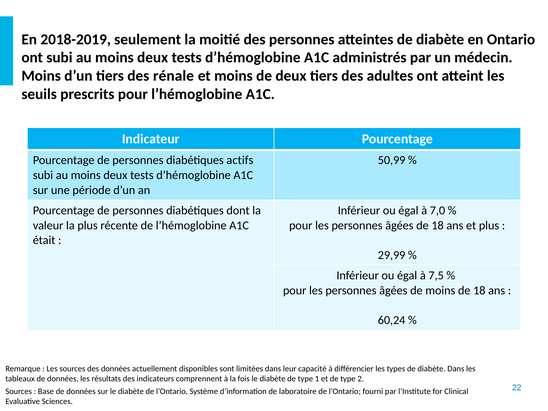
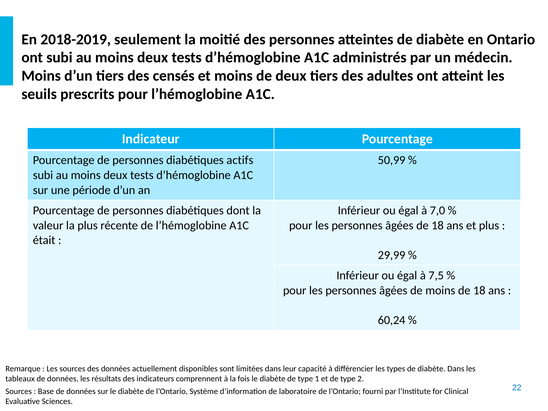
rénale: rénale -> censés
